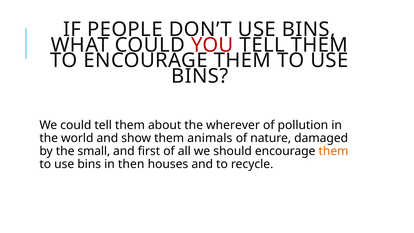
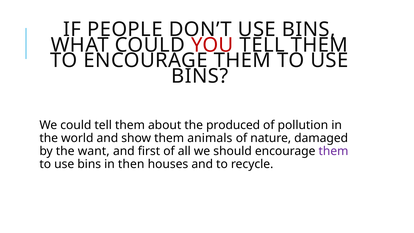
wherever: wherever -> produced
small: small -> want
them at (333, 151) colour: orange -> purple
